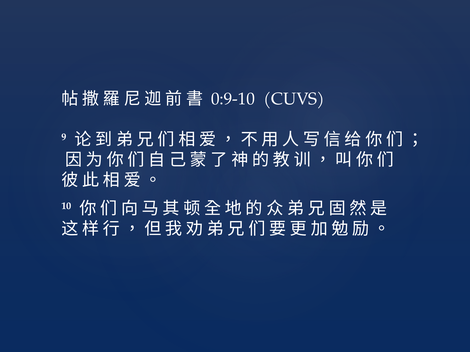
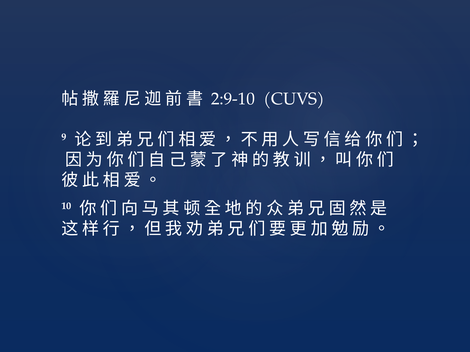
0:9-10: 0:9-10 -> 2:9-10
